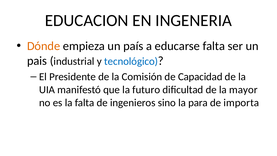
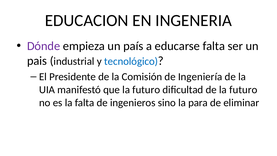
Dónde colour: orange -> purple
Capacidad: Capacidad -> Ingeniería
de la mayor: mayor -> futuro
importa: importa -> eliminar
